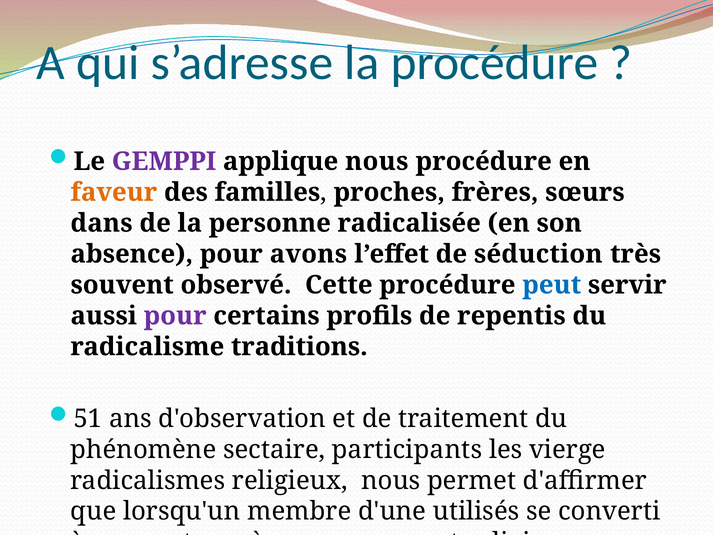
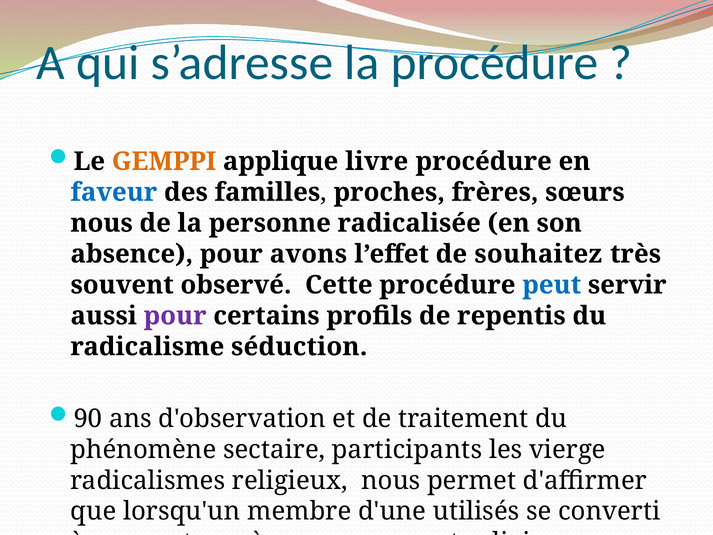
GEMPPI colour: purple -> orange
applique nous: nous -> livre
faveur colour: orange -> blue
dans at (102, 223): dans -> nous
séduction: séduction -> souhaitez
traditions: traditions -> séduction
51: 51 -> 90
